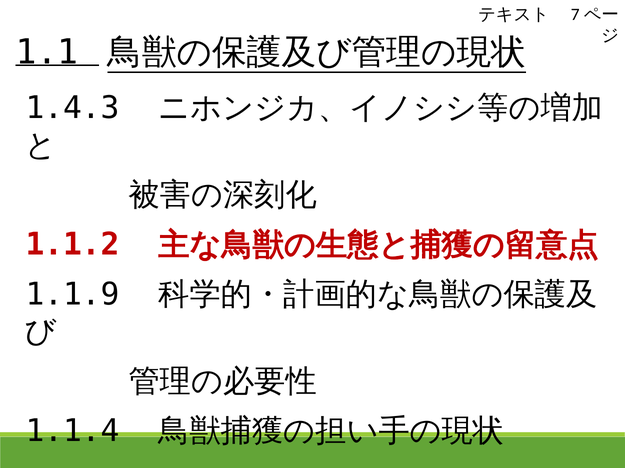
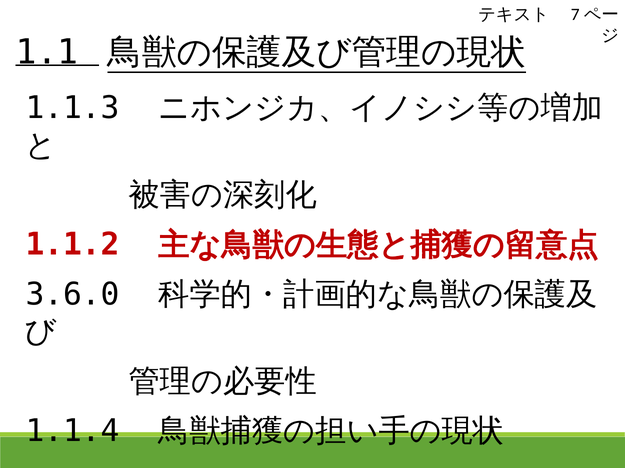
1.4.3: 1.4.3 -> 1.1.3
1.1.9: 1.1.9 -> 3.6.0
